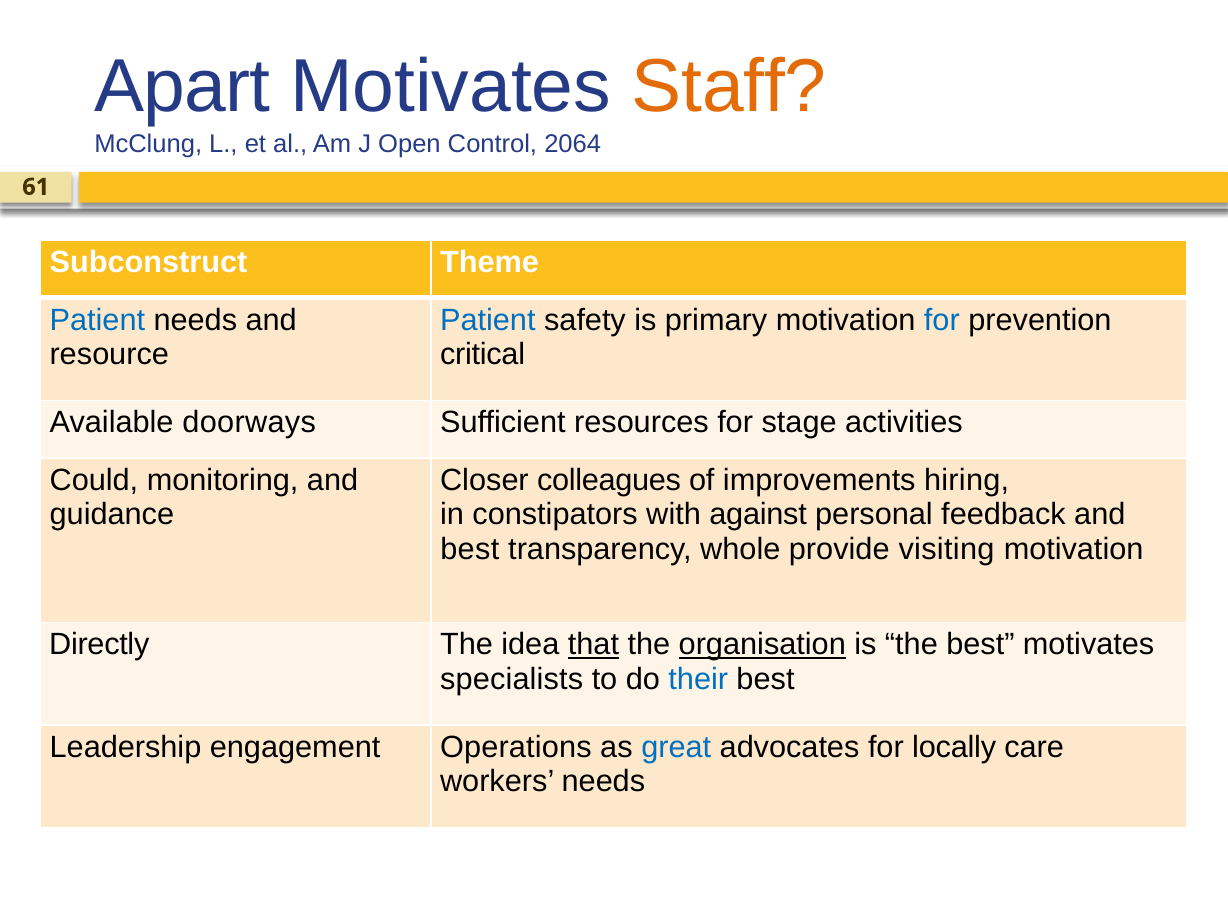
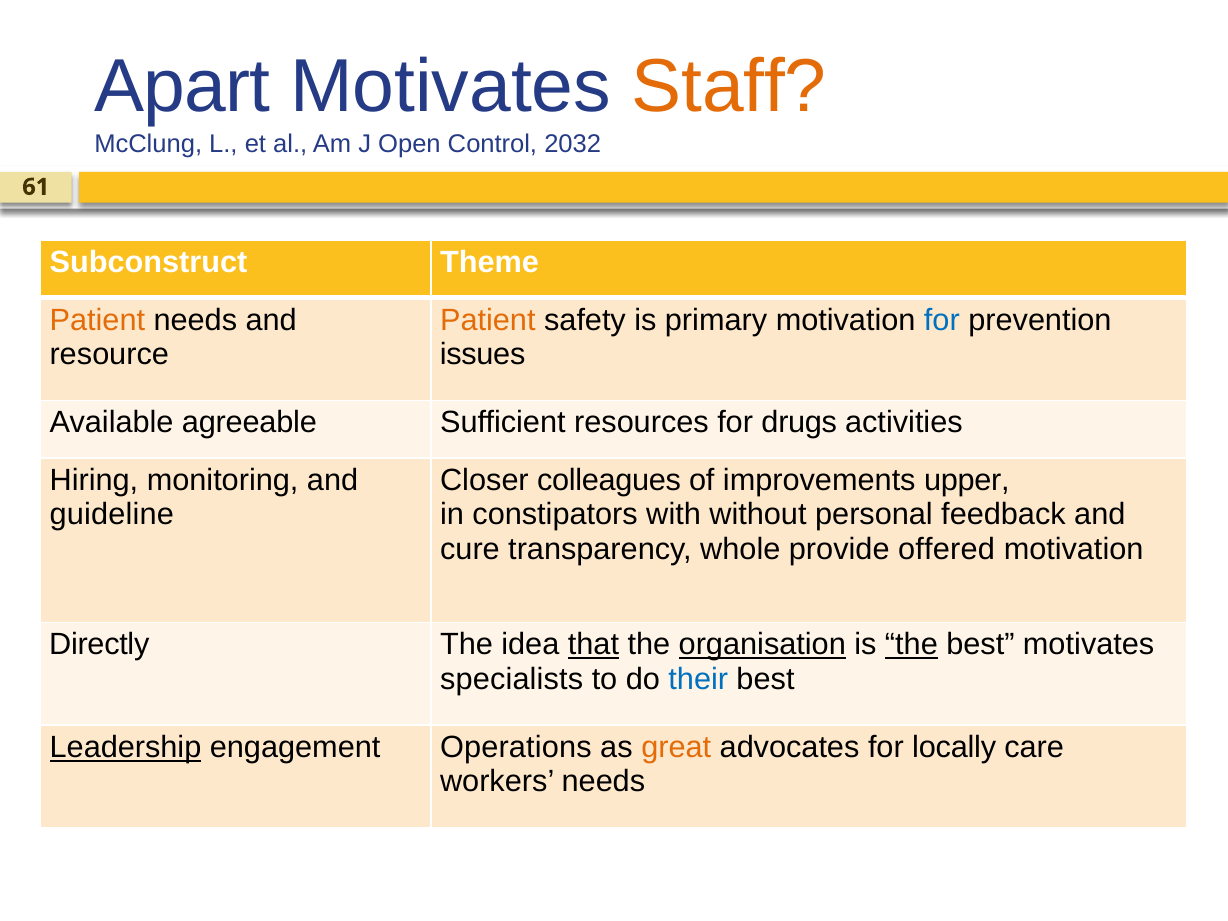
2064: 2064 -> 2032
Patient at (97, 320) colour: blue -> orange
Patient at (488, 320) colour: blue -> orange
critical: critical -> issues
doorways: doorways -> agreeable
stage: stage -> drugs
Could: Could -> Hiring
hiring: hiring -> upper
guidance: guidance -> guideline
against: against -> without
best at (470, 549): best -> cure
visiting: visiting -> offered
the at (911, 645) underline: none -> present
Leadership underline: none -> present
great colour: blue -> orange
